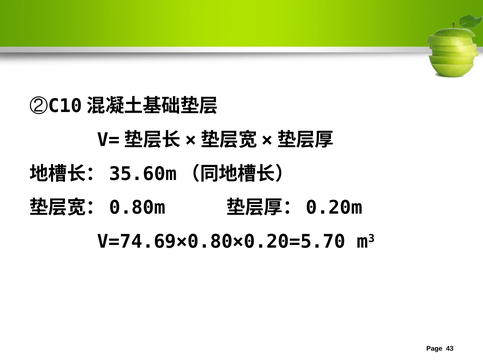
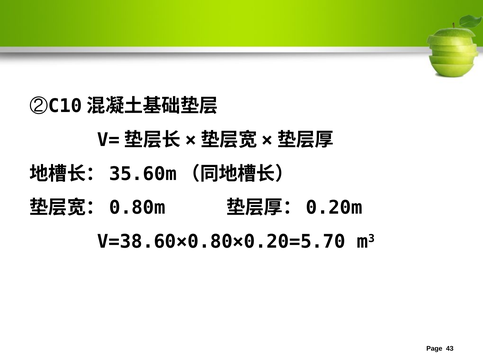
V=74.69×0.80×0.20=5.70: V=74.69×0.80×0.20=5.70 -> V=38.60×0.80×0.20=5.70
